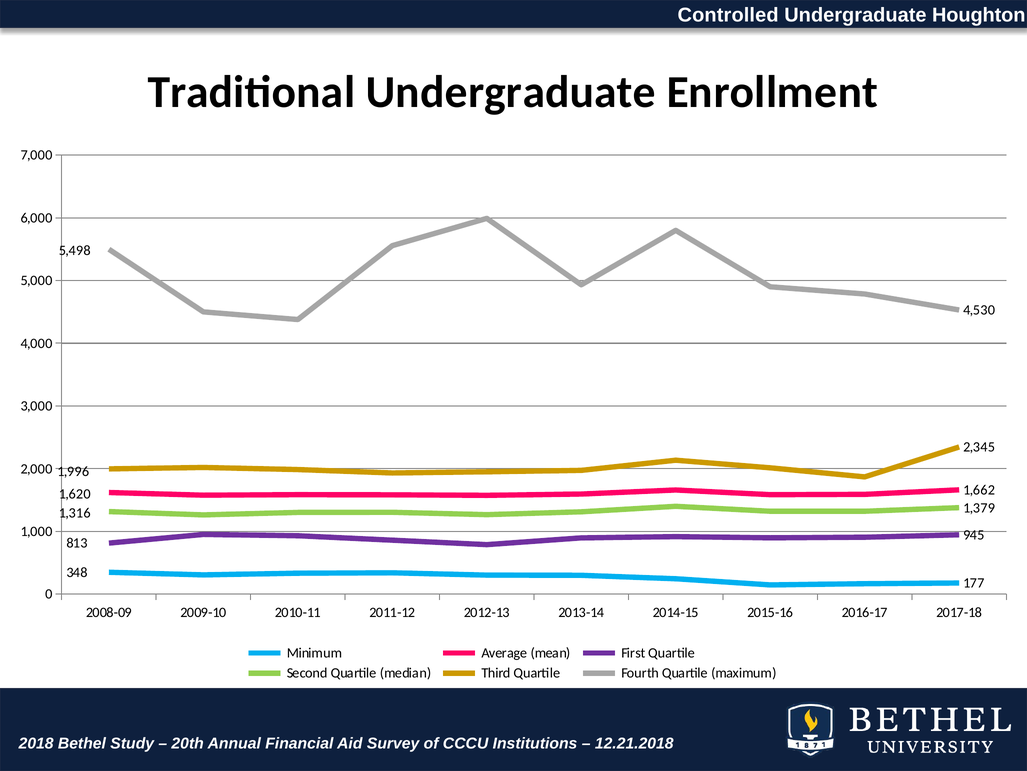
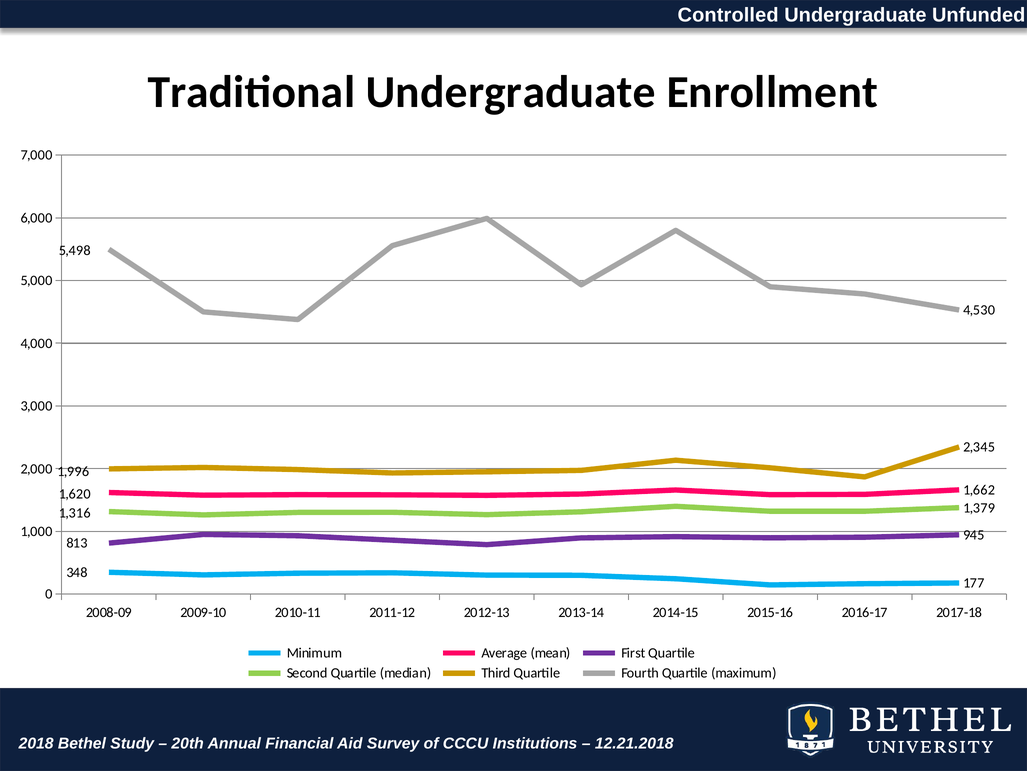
Houghton: Houghton -> Unfunded
